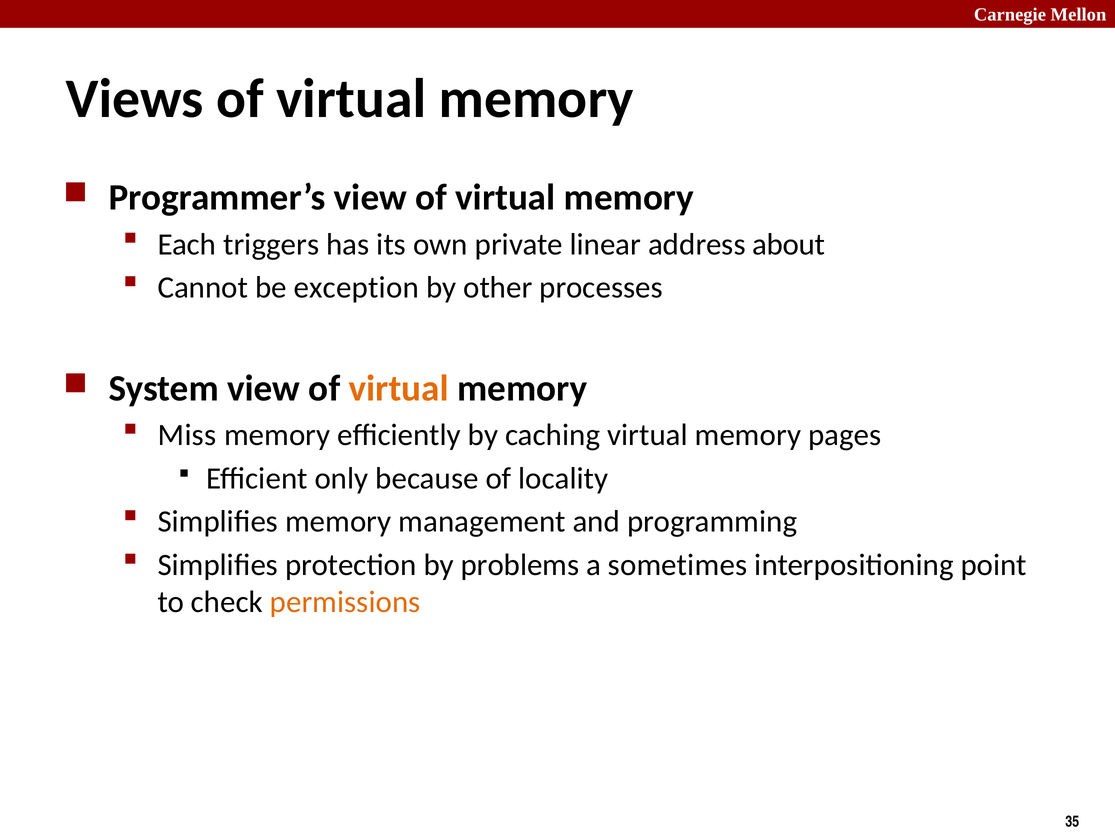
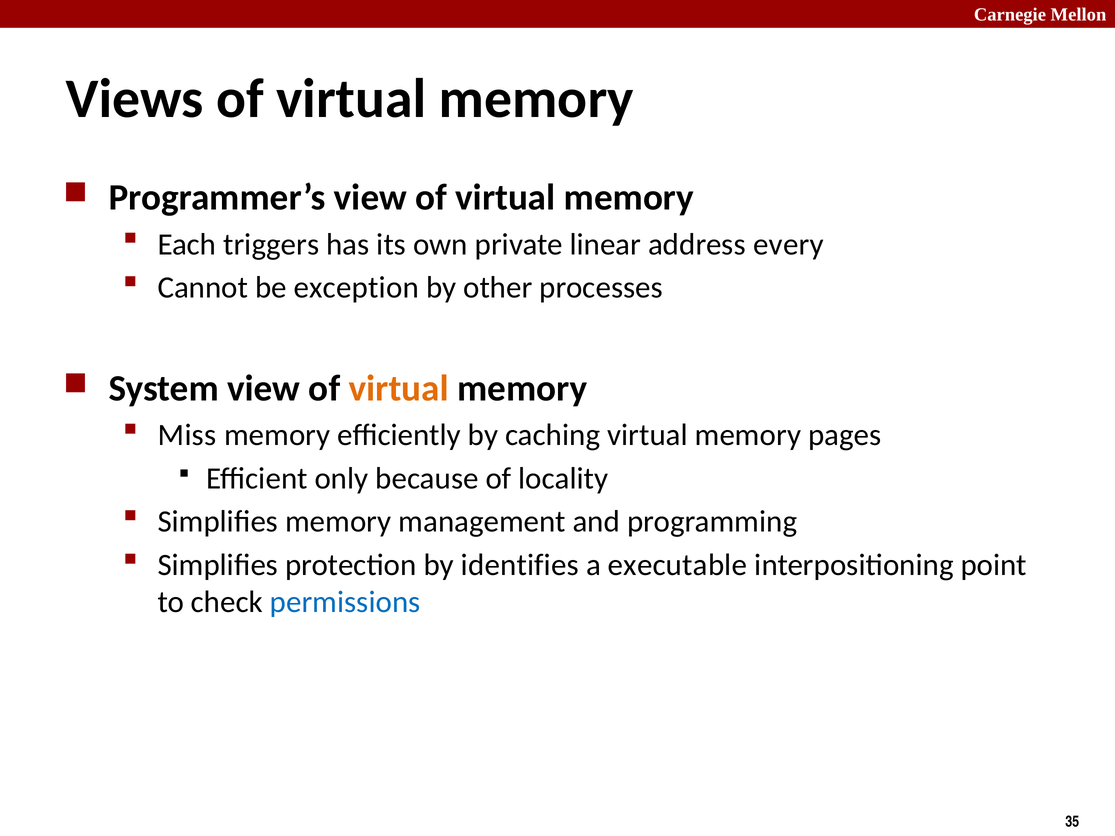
about: about -> every
problems: problems -> identifies
sometimes: sometimes -> executable
permissions colour: orange -> blue
